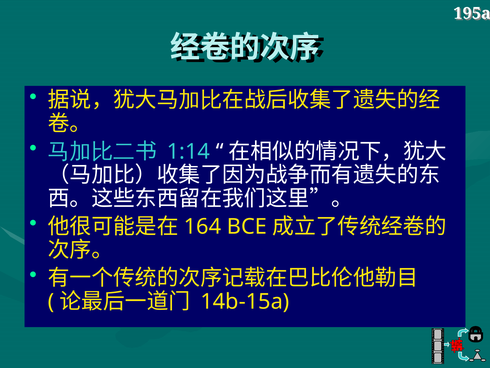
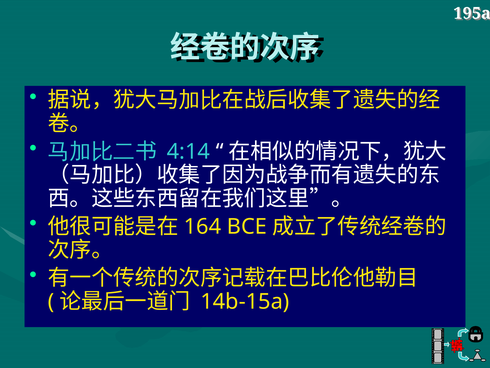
1:14: 1:14 -> 4:14
